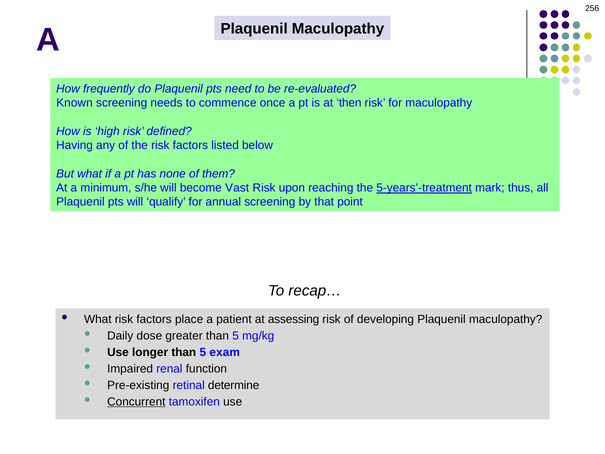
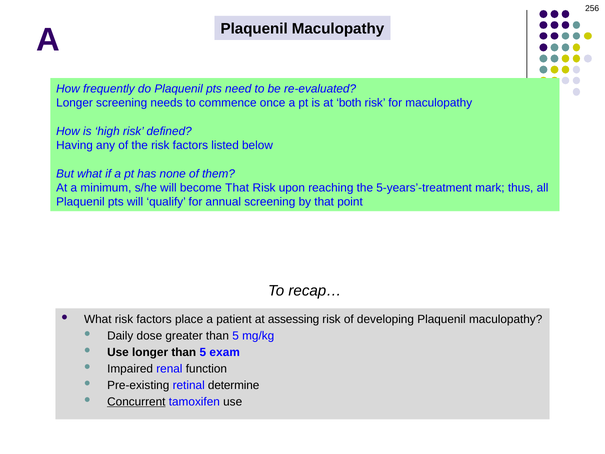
Known at (75, 103): Known -> Longer
then: then -> both
become Vast: Vast -> That
5-years’-treatment underline: present -> none
